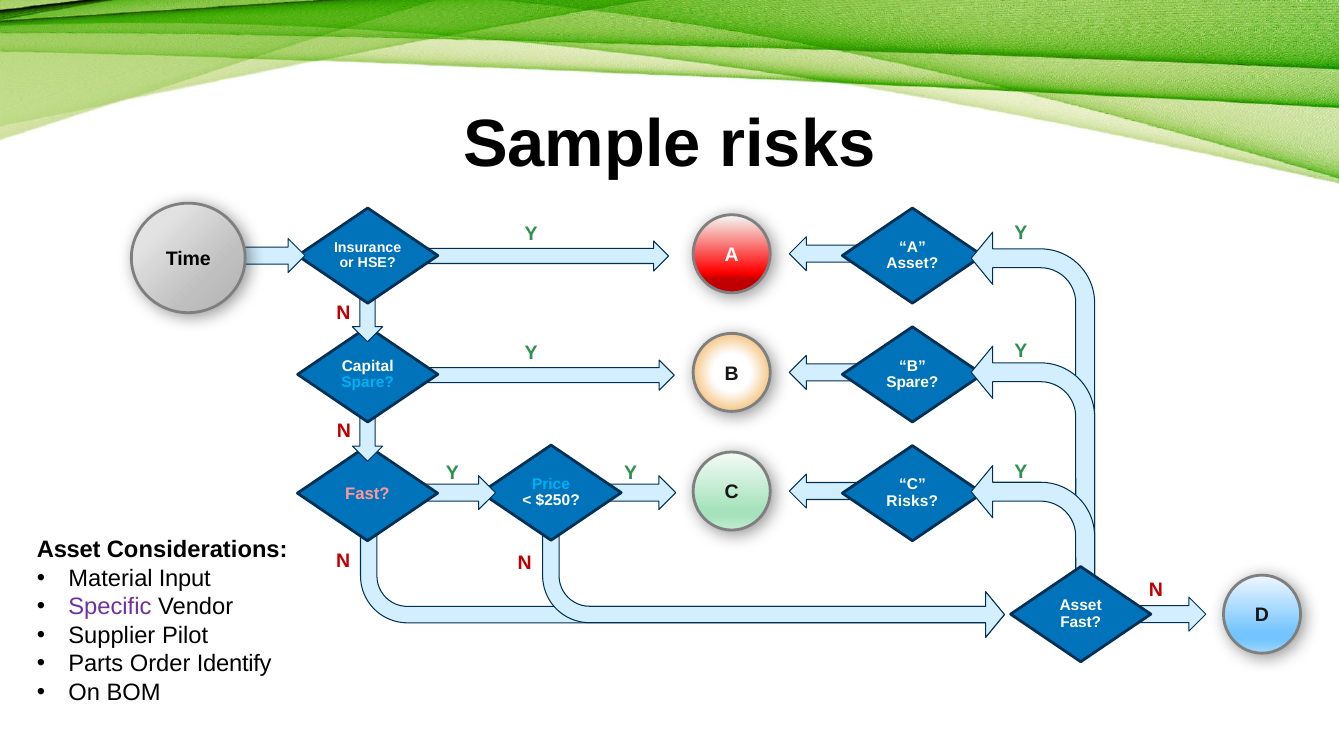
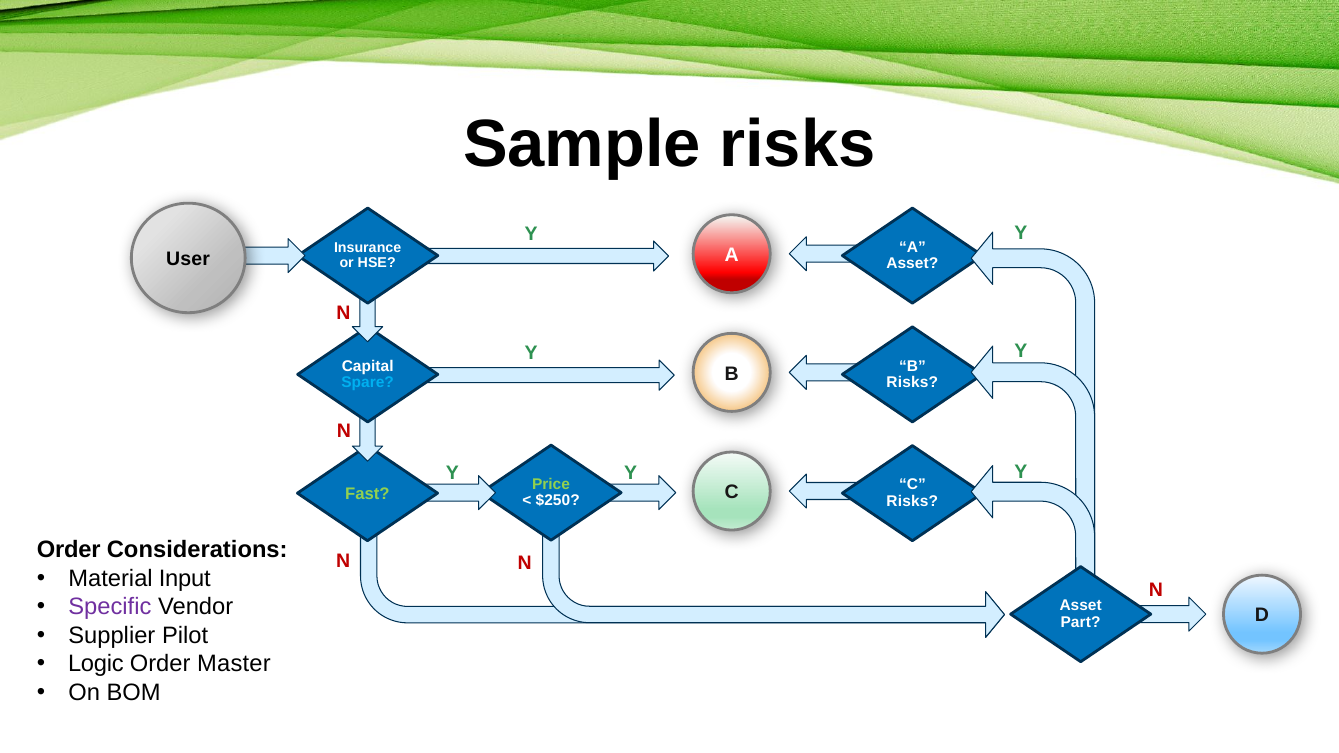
Time: Time -> User
Spare at (912, 383): Spare -> Risks
Price colour: light blue -> light green
Fast at (367, 494) colour: pink -> light green
Asset at (69, 550): Asset -> Order
Fast at (1081, 623): Fast -> Part
Parts: Parts -> Logic
Identify: Identify -> Master
